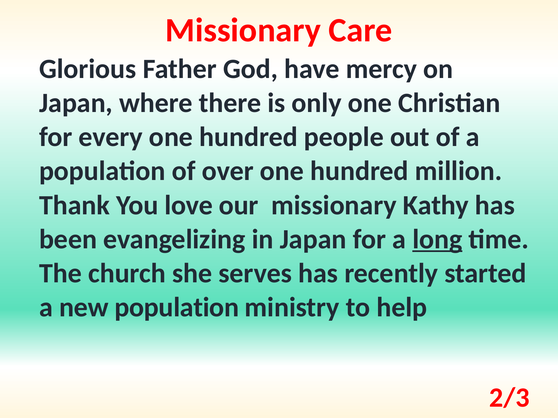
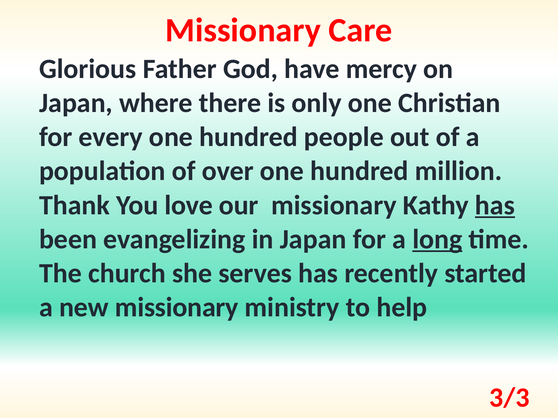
has at (495, 205) underline: none -> present
new population: population -> missionary
2/3: 2/3 -> 3/3
